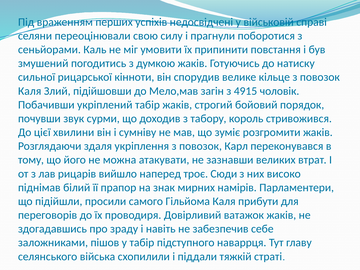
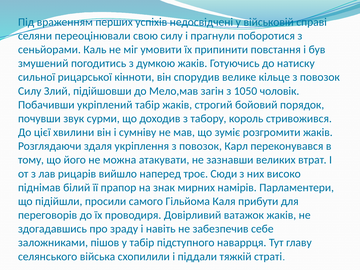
Каля at (30, 91): Каля -> Силу
4915: 4915 -> 1050
